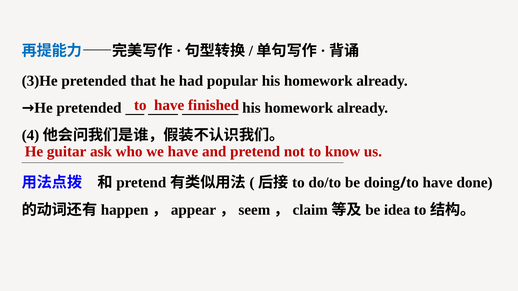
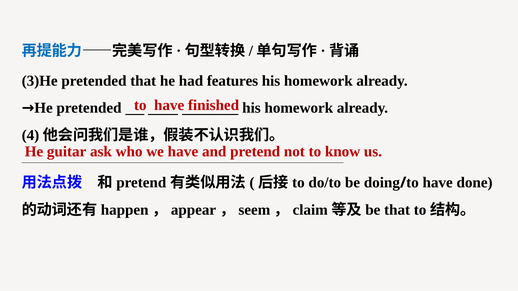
popular: popular -> features
be idea: idea -> that
